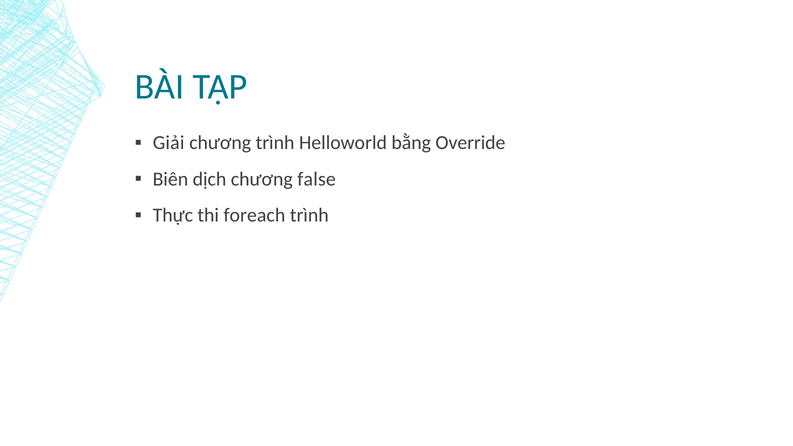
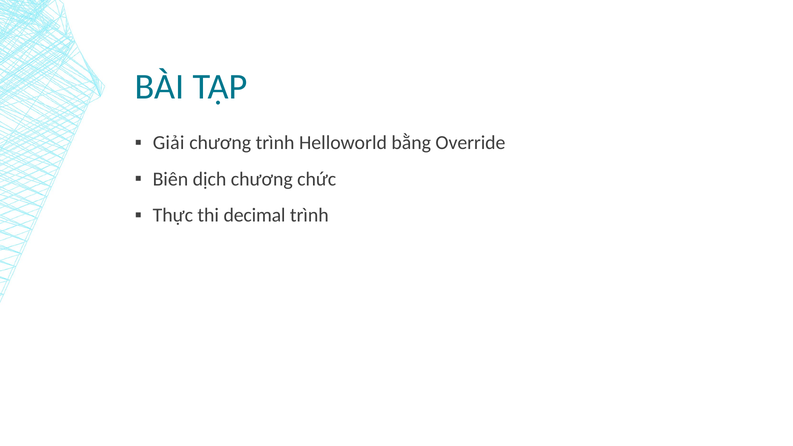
false: false -> chức
foreach: foreach -> decimal
